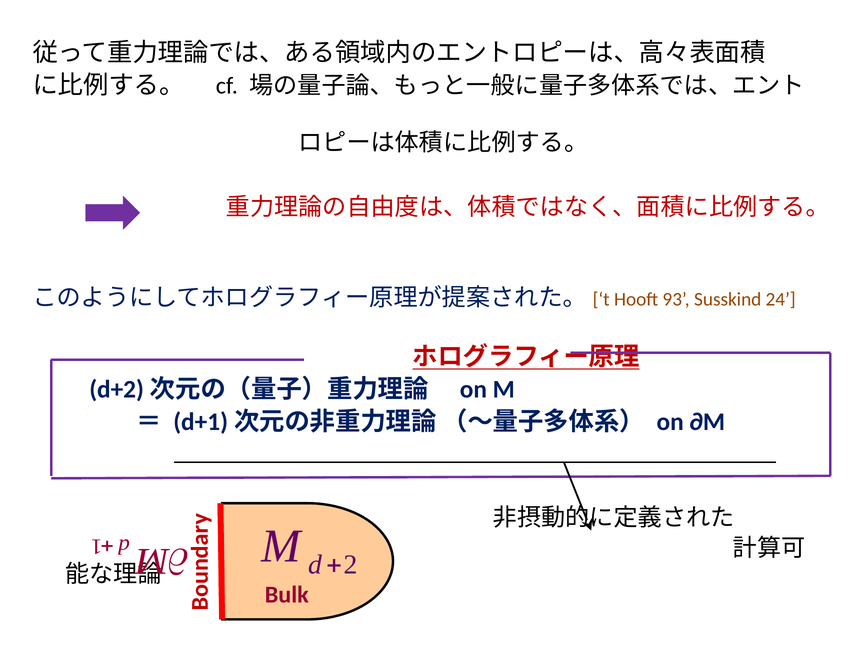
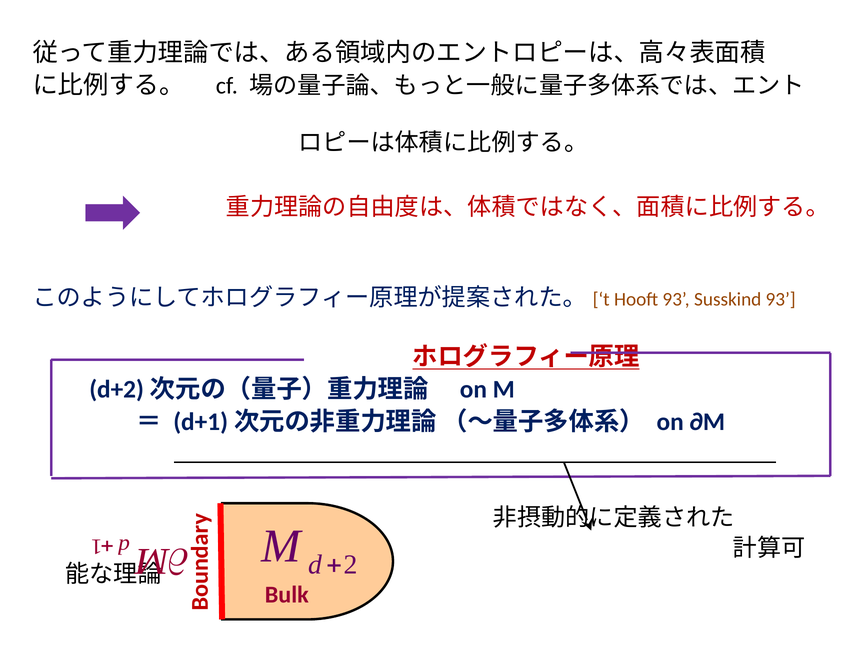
Susskind 24: 24 -> 93
